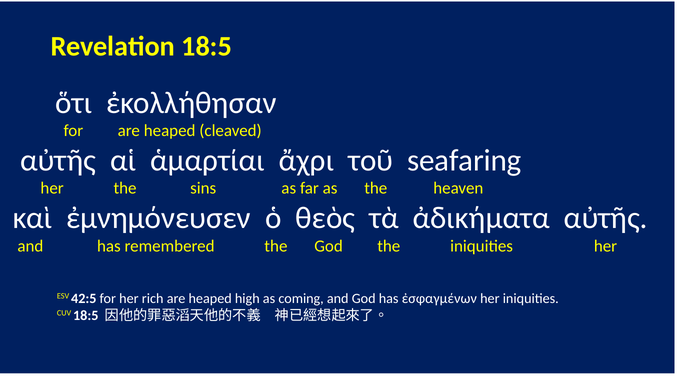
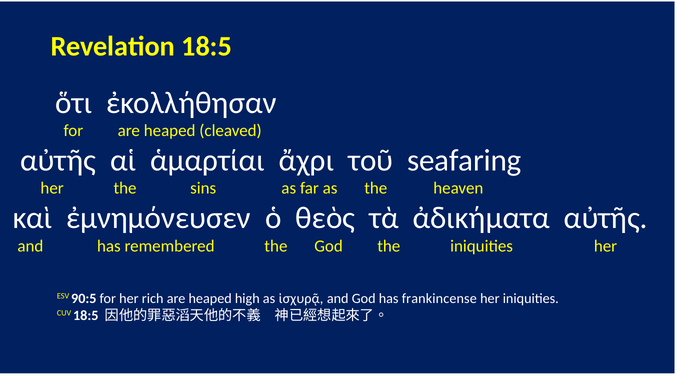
42:5: 42:5 -> 90:5
coming: coming -> ἰσχυρᾷ
ἐσφαγμένων: ἐσφαγμένων -> frankincense
